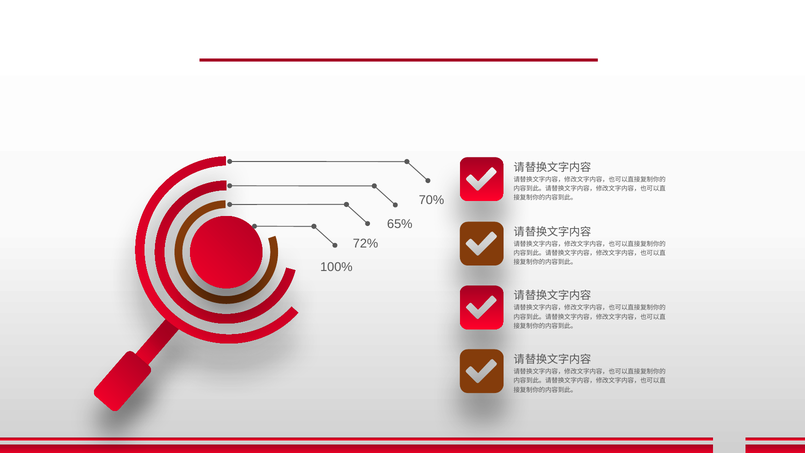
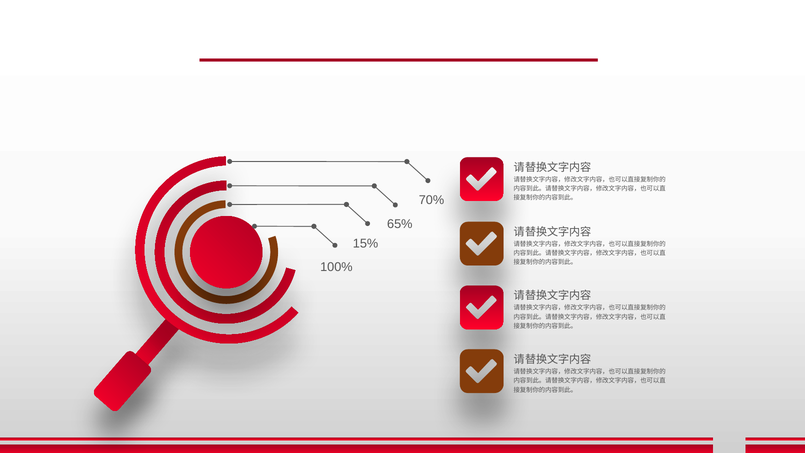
72%: 72% -> 15%
